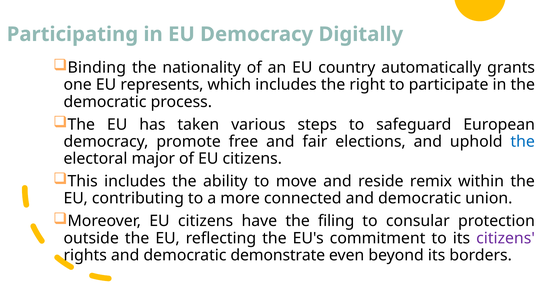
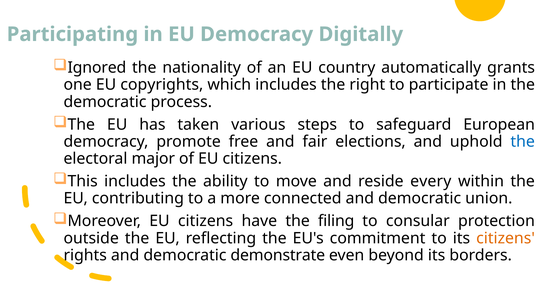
Binding: Binding -> Ignored
represents: represents -> copyrights
remix: remix -> every
citizens at (506, 238) colour: purple -> orange
